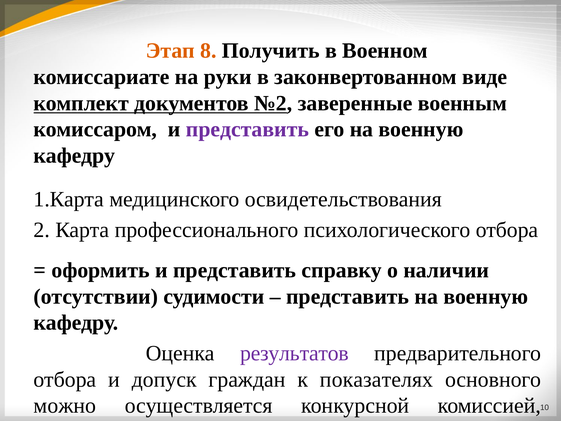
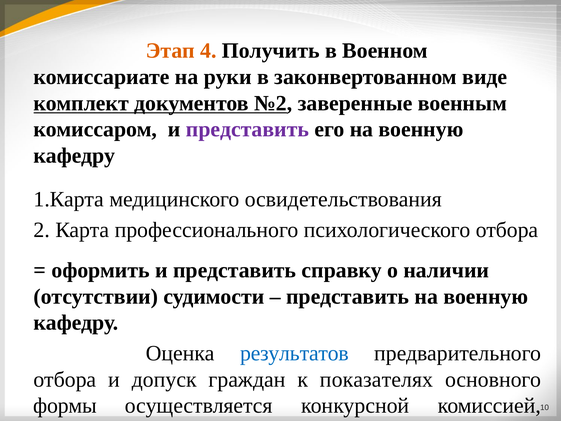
8: 8 -> 4
результатов colour: purple -> blue
можно: можно -> формы
